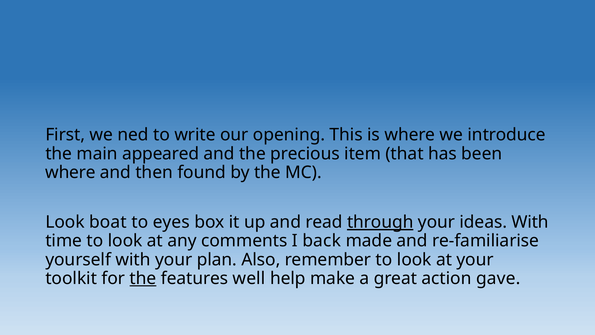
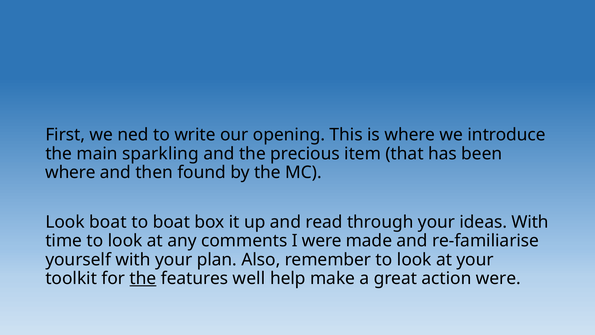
appeared: appeared -> sparkling
to eyes: eyes -> boat
through underline: present -> none
I back: back -> were
action gave: gave -> were
